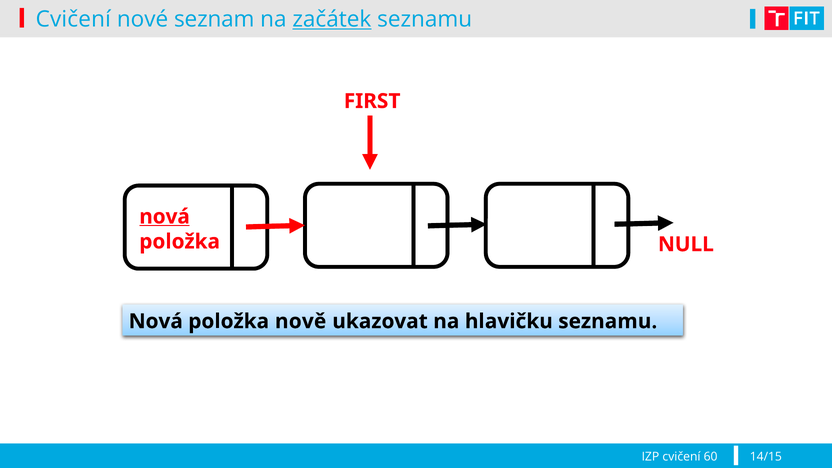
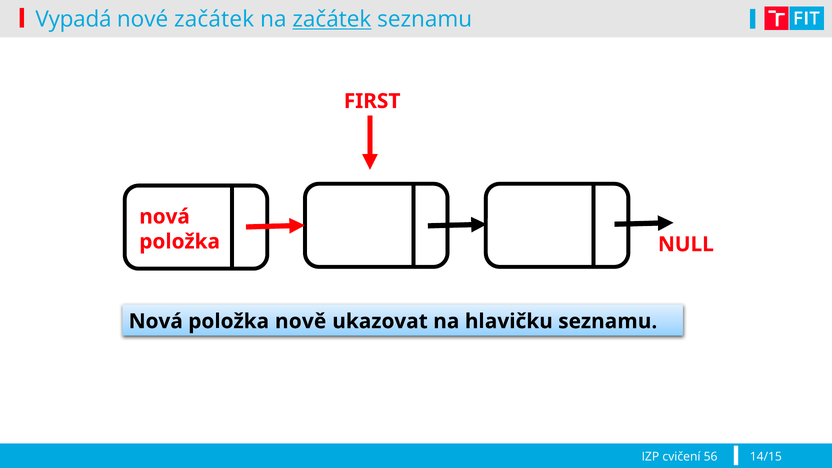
Cvičení at (73, 19): Cvičení -> Vypadá
nové seznam: seznam -> začátek
nová at (165, 217) underline: present -> none
60: 60 -> 56
